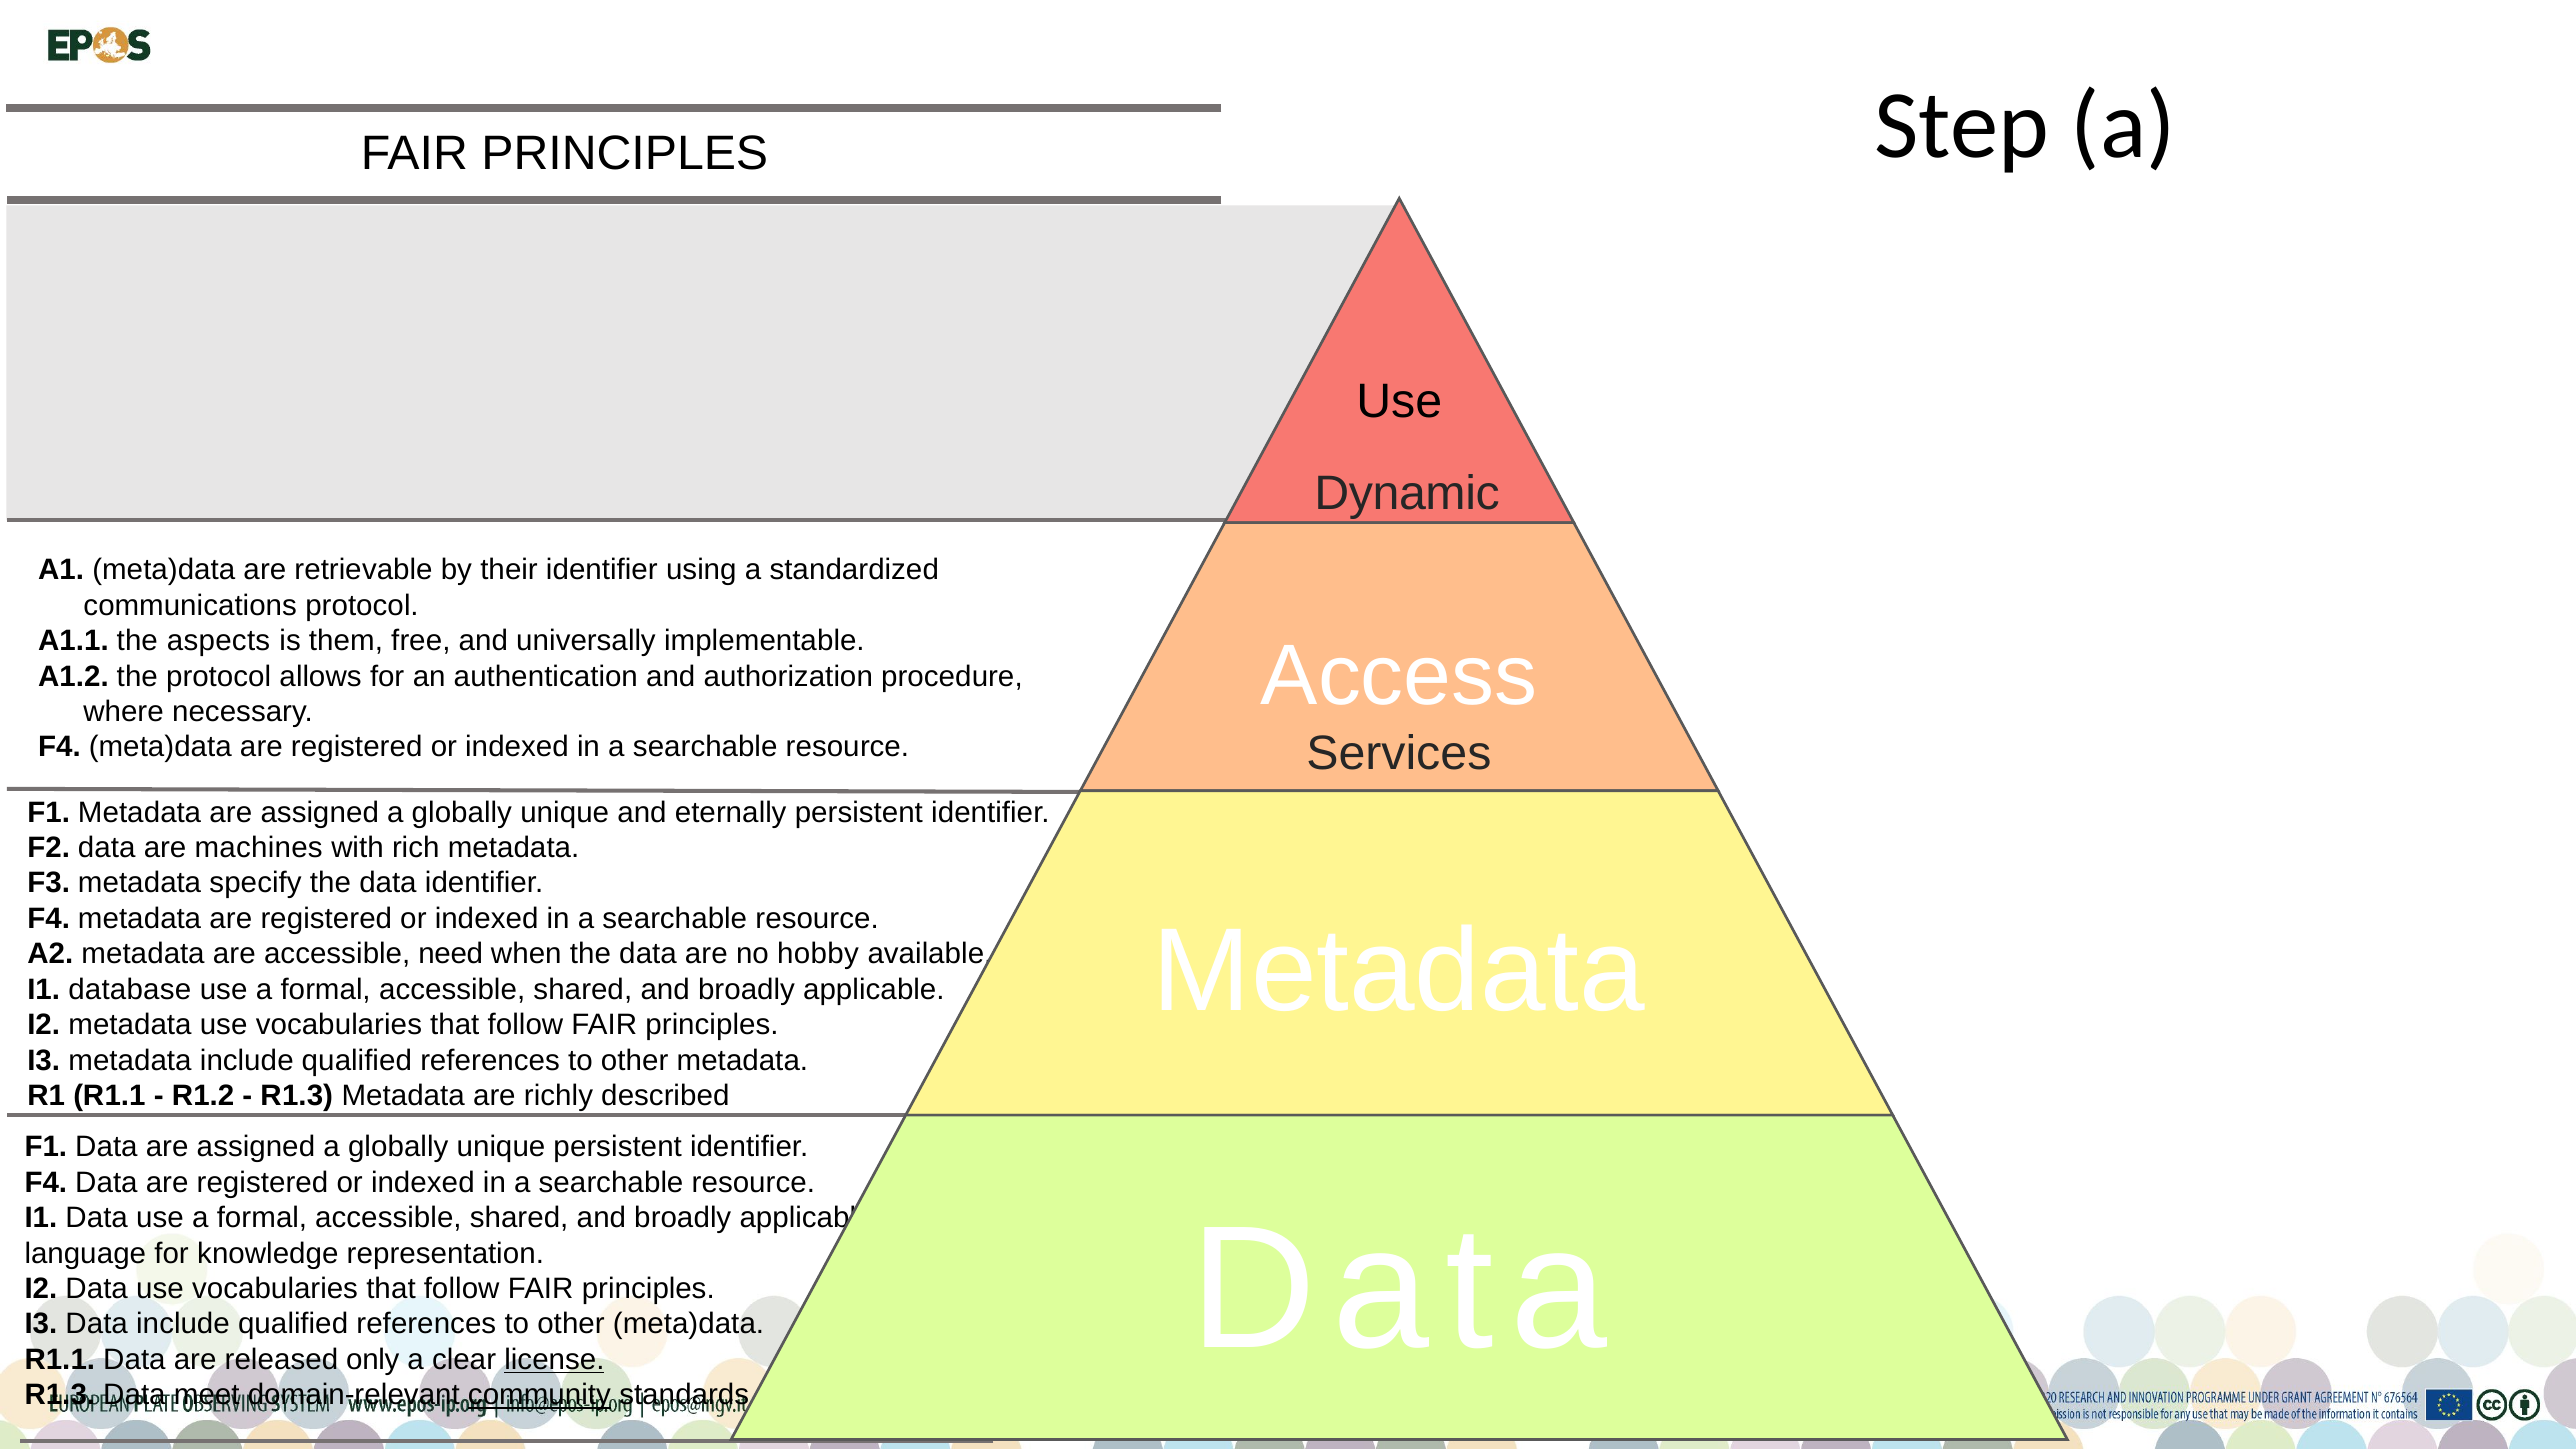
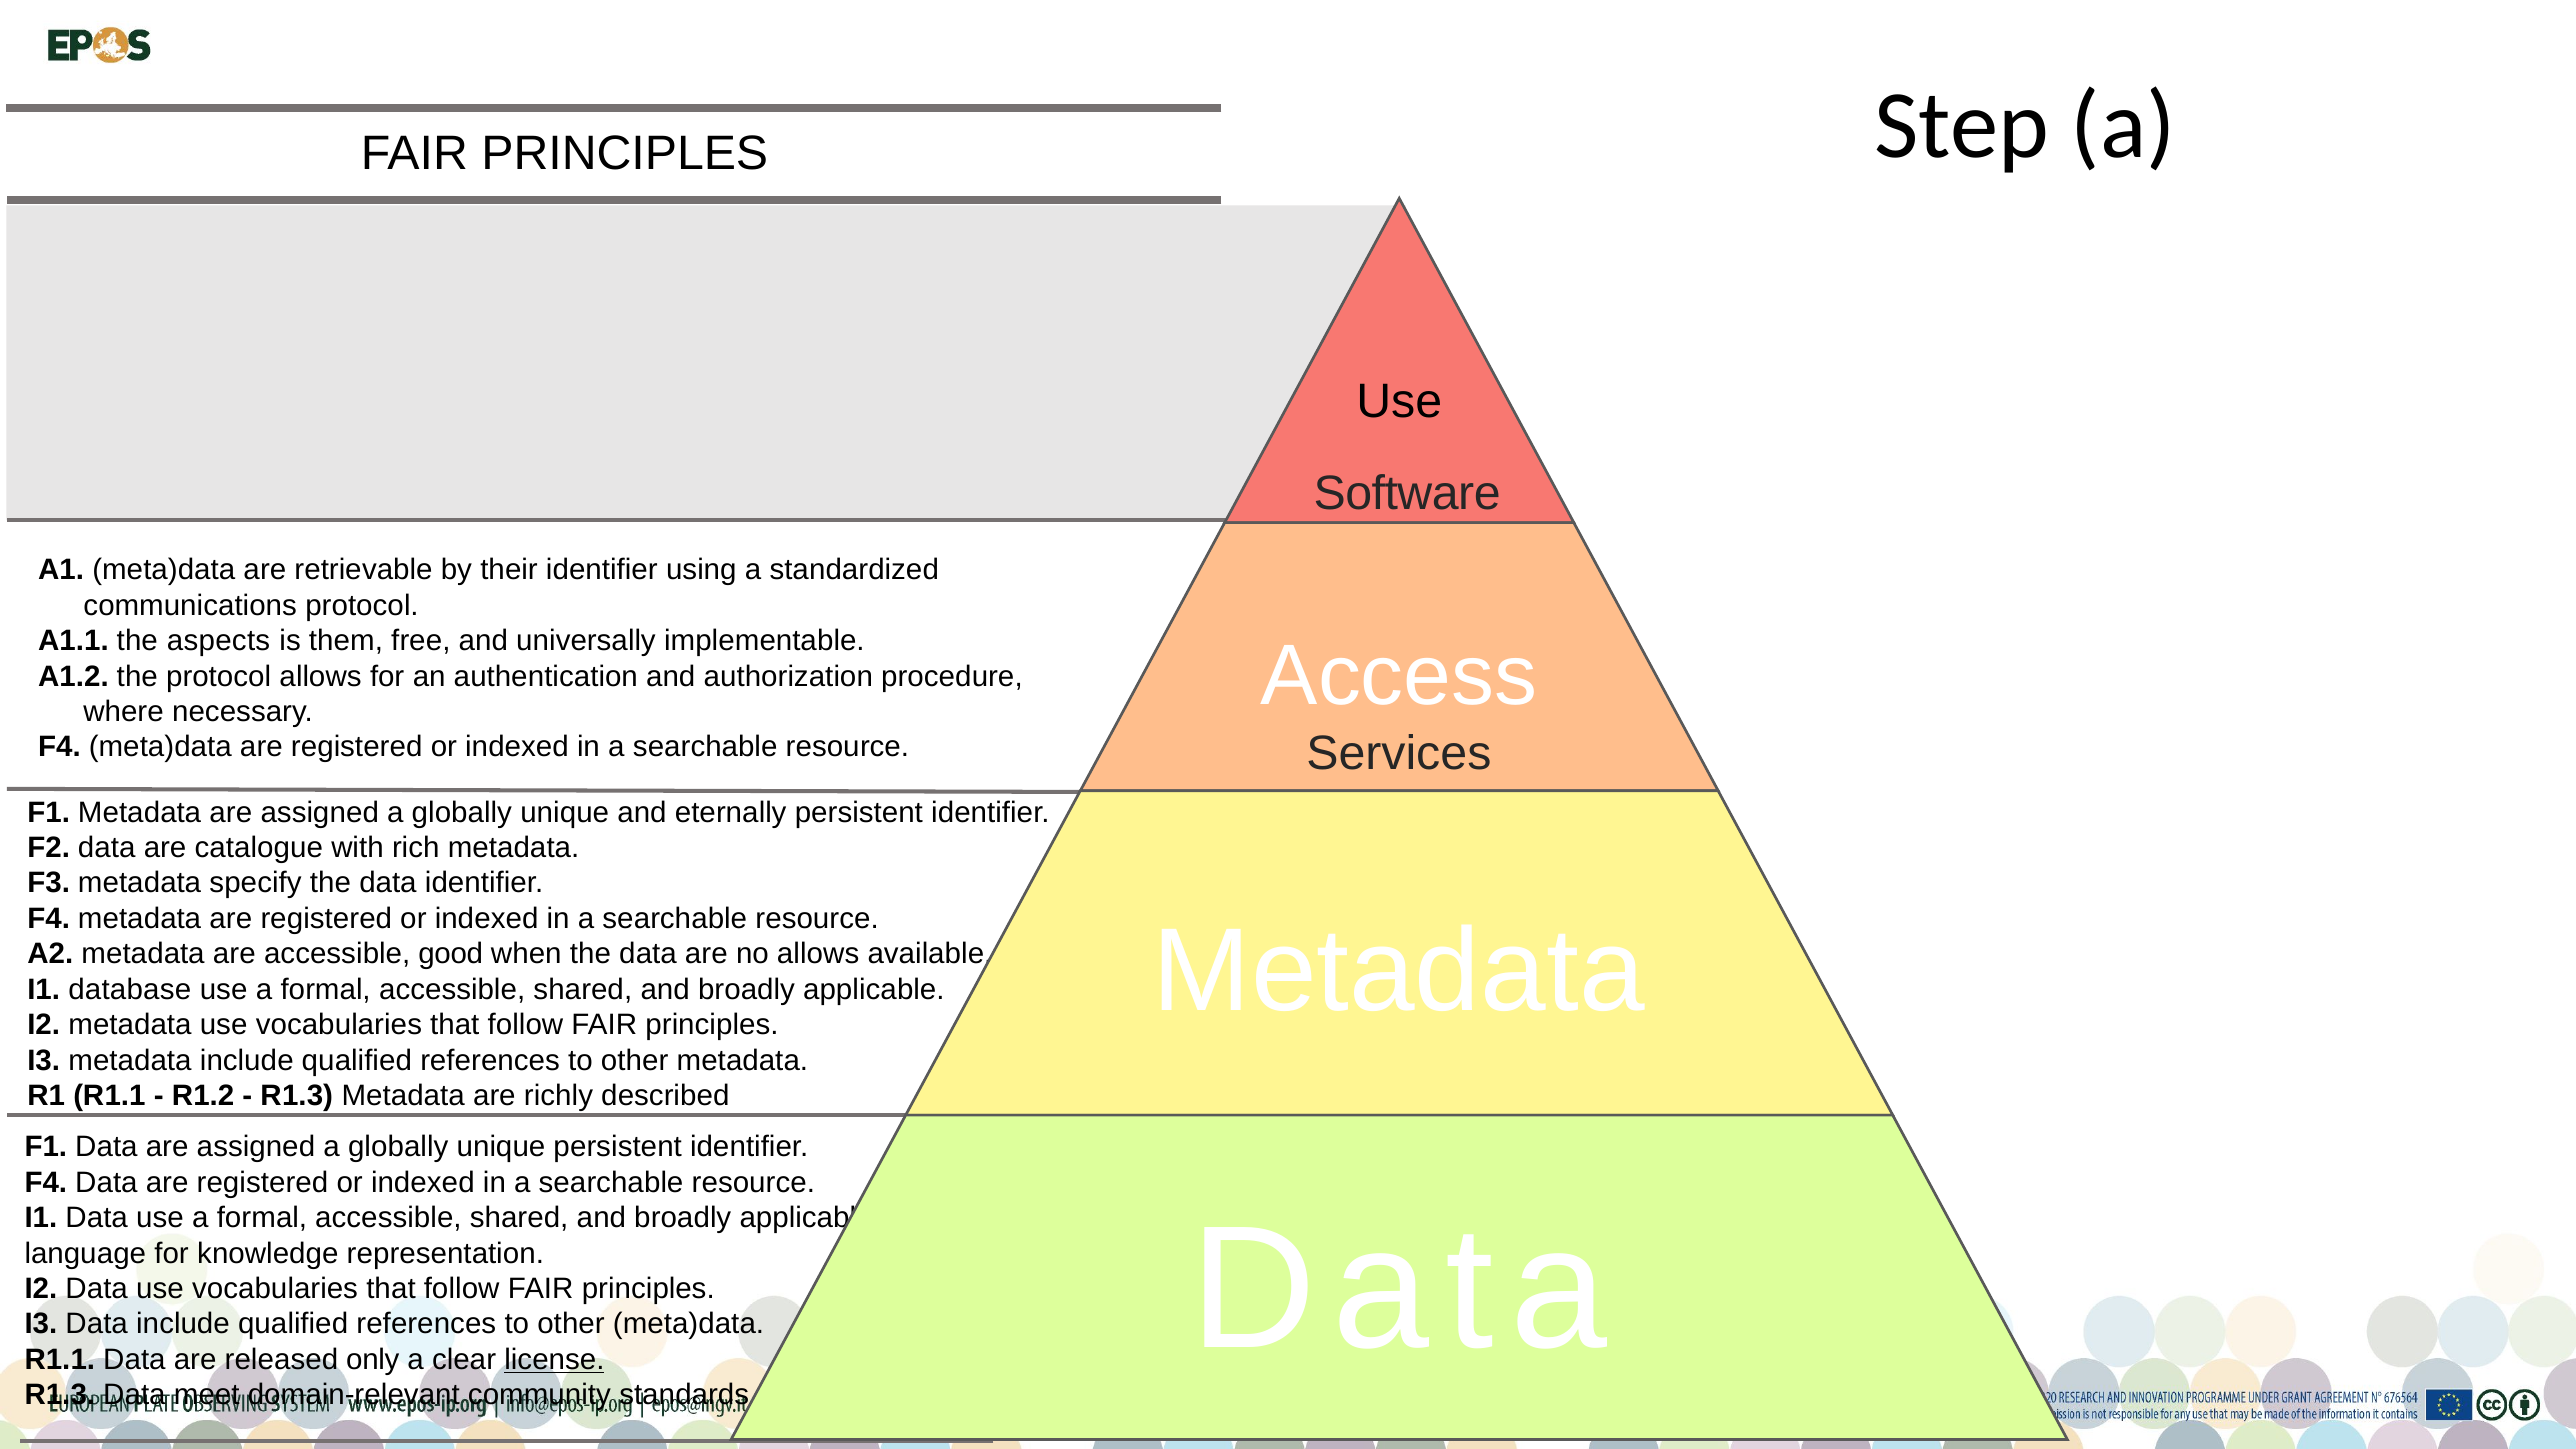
Dynamic: Dynamic -> Software
machines: machines -> catalogue
need: need -> good
no hobby: hobby -> allows
community underline: present -> none
